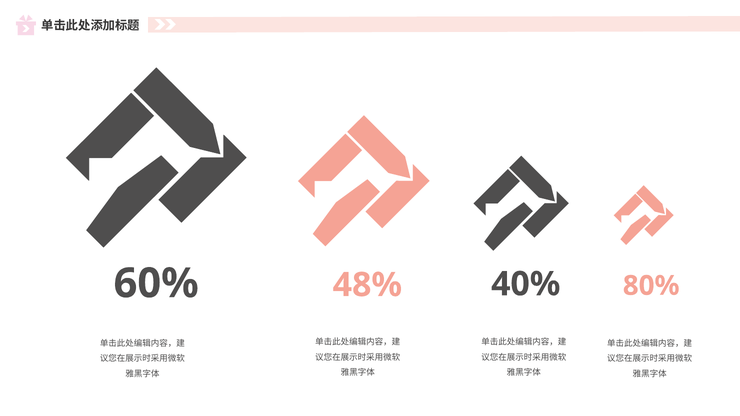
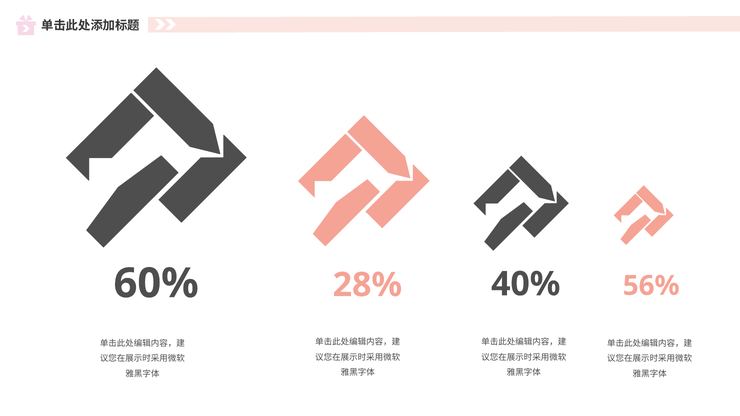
48%: 48% -> 28%
80%: 80% -> 56%
